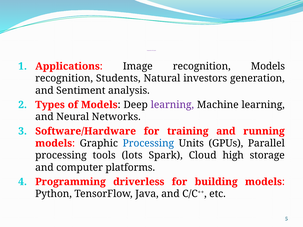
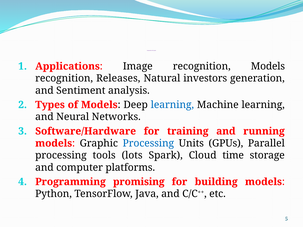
Students: Students -> Releases
learning at (172, 105) colour: purple -> blue
high: high -> time
driverless: driverless -> promising
